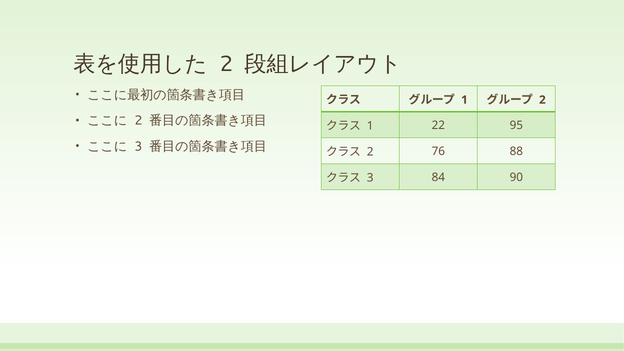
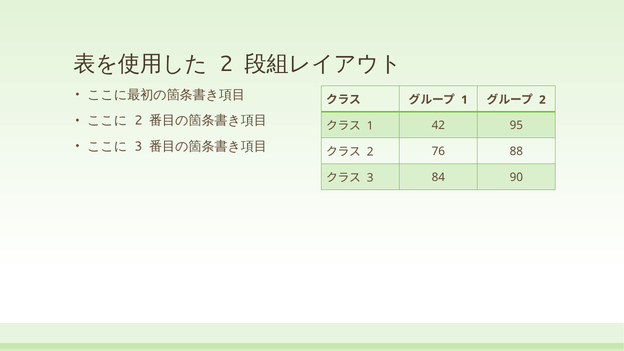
22: 22 -> 42
